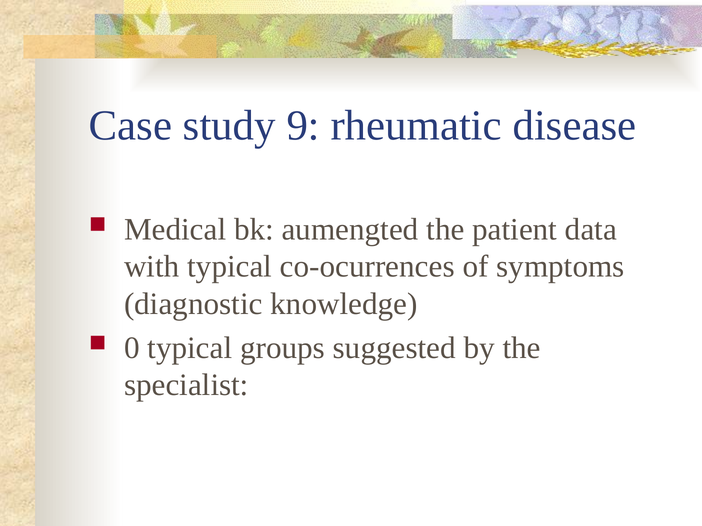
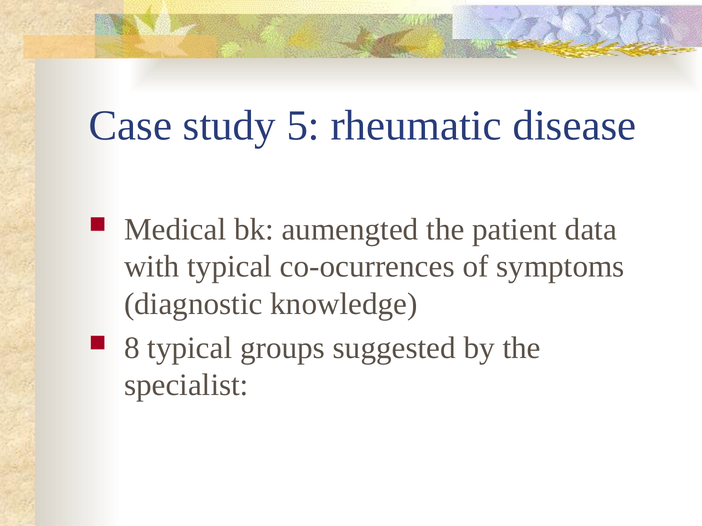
9: 9 -> 5
0: 0 -> 8
